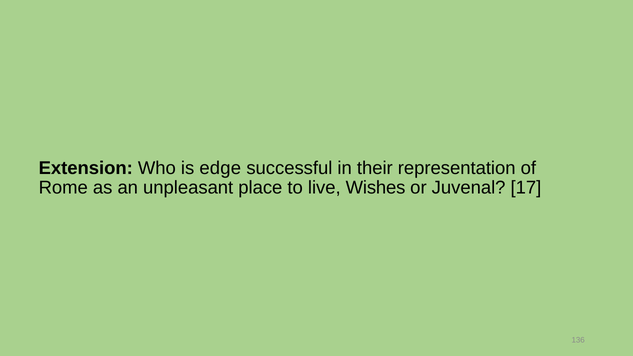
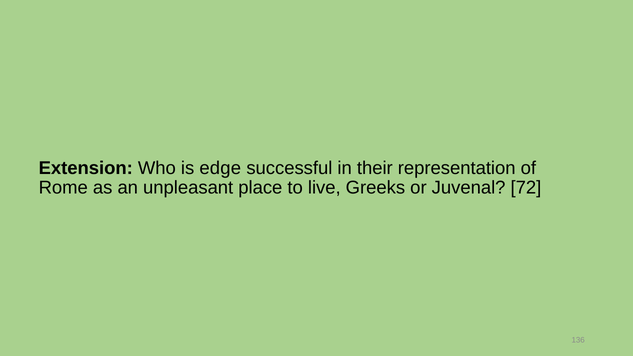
Wishes: Wishes -> Greeks
17: 17 -> 72
